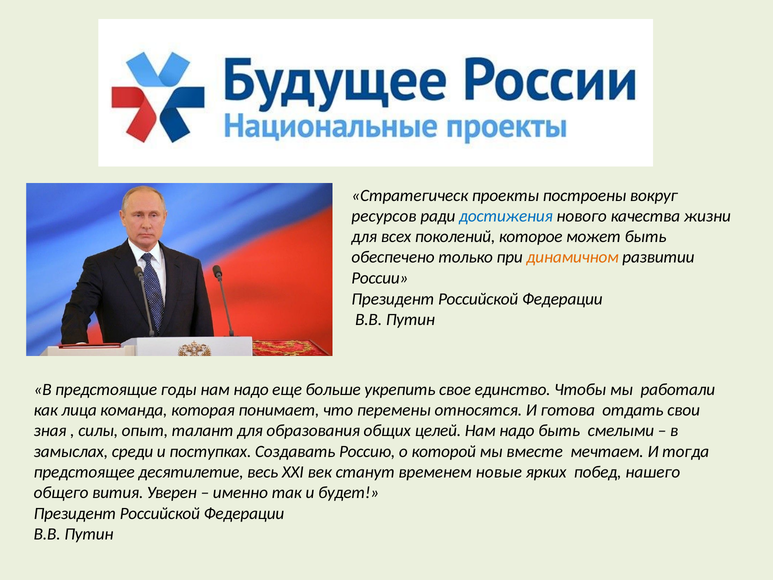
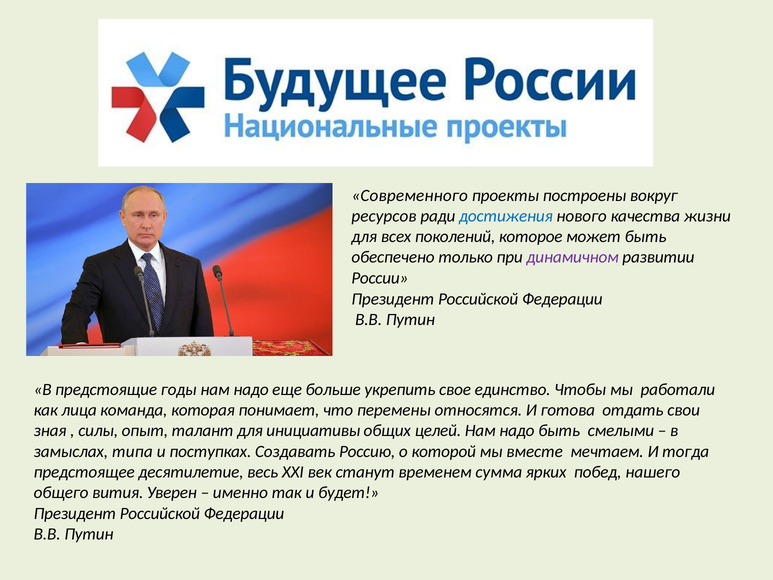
Стратегическ: Стратегическ -> Современного
динамичном colour: orange -> purple
образования: образования -> инициативы
среди: среди -> типа
новые: новые -> сумма
